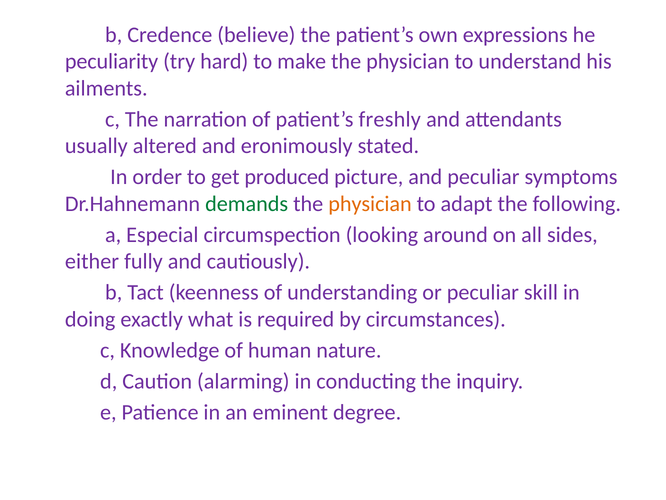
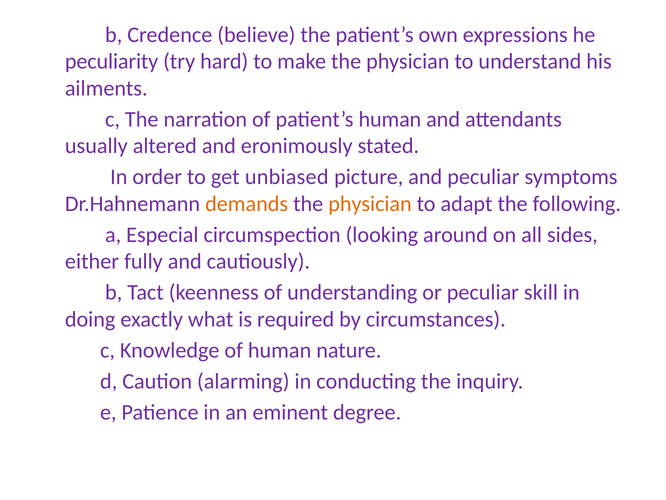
patient’s freshly: freshly -> human
produced: produced -> unbiased
demands colour: green -> orange
